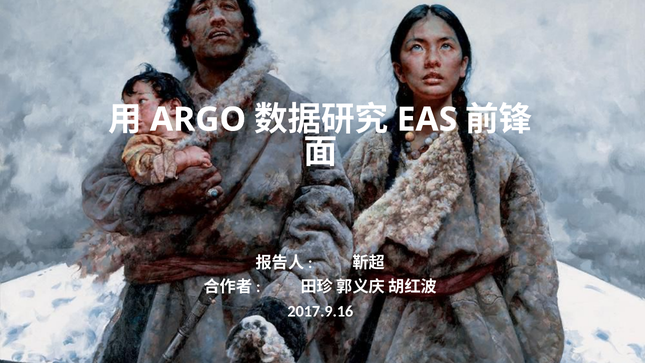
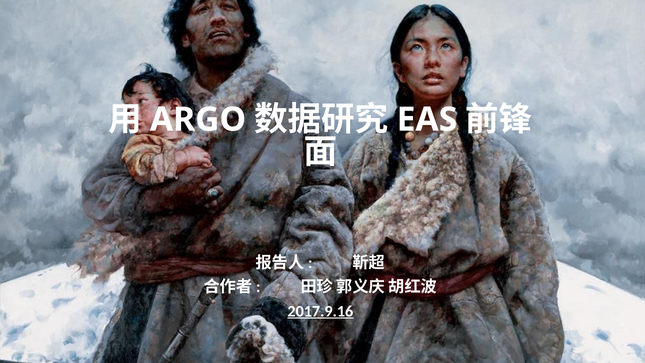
2017.9.16 underline: none -> present
